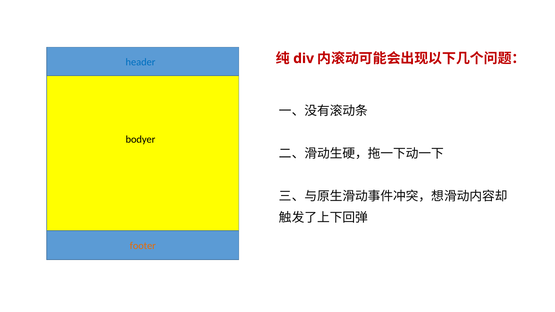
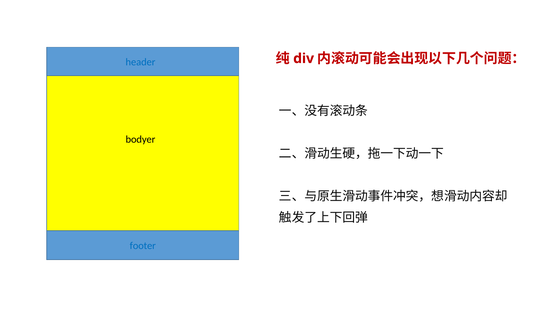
footer colour: orange -> blue
